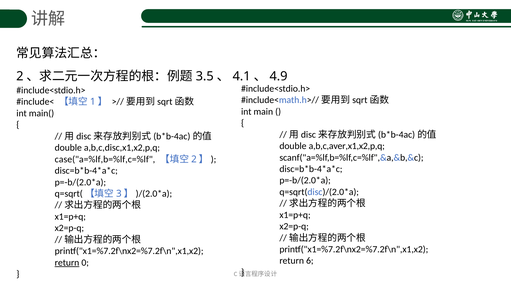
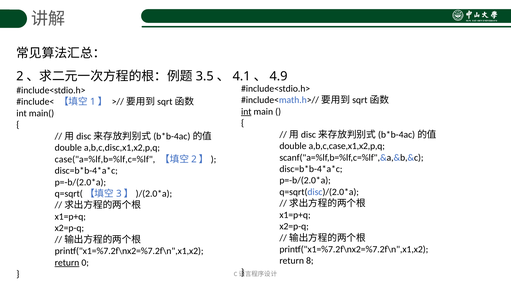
int at (246, 112) underline: none -> present
a,b,c,aver,x1,x2,p,q: a,b,c,aver,x1,x2,p,q -> a,b,c,case,x1,x2,p,q
6: 6 -> 8
